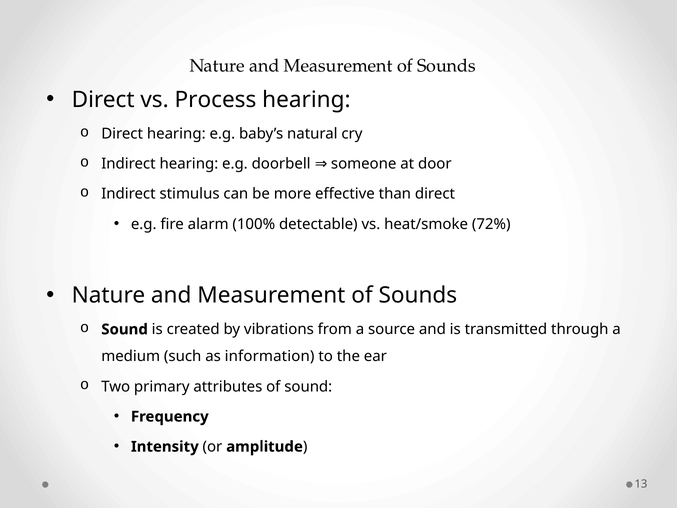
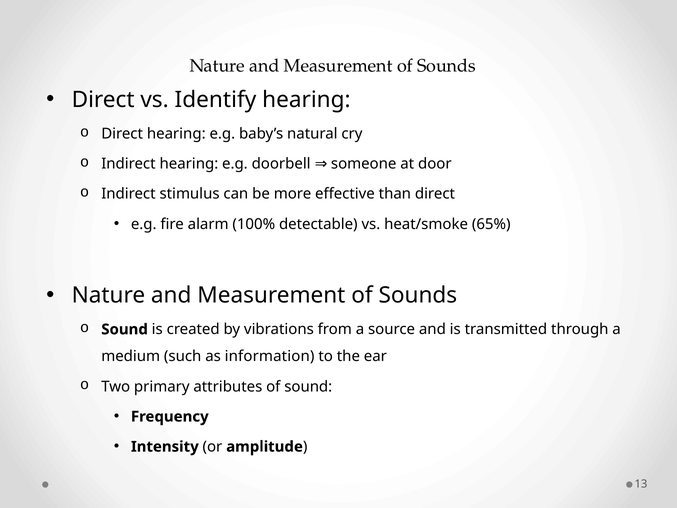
Process: Process -> Identify
72%: 72% -> 65%
